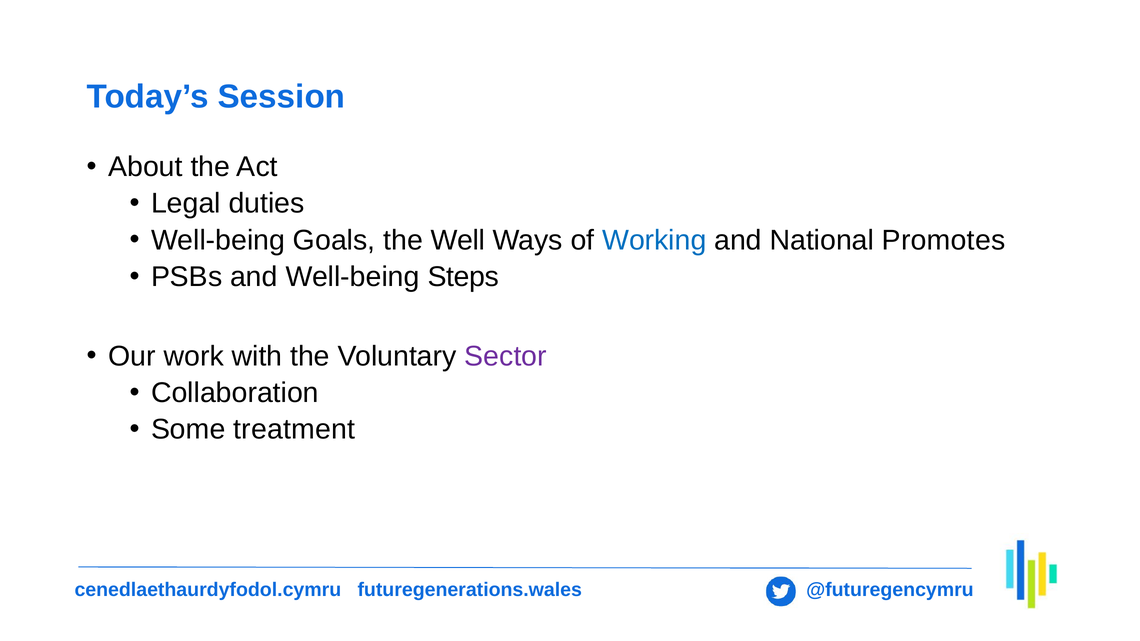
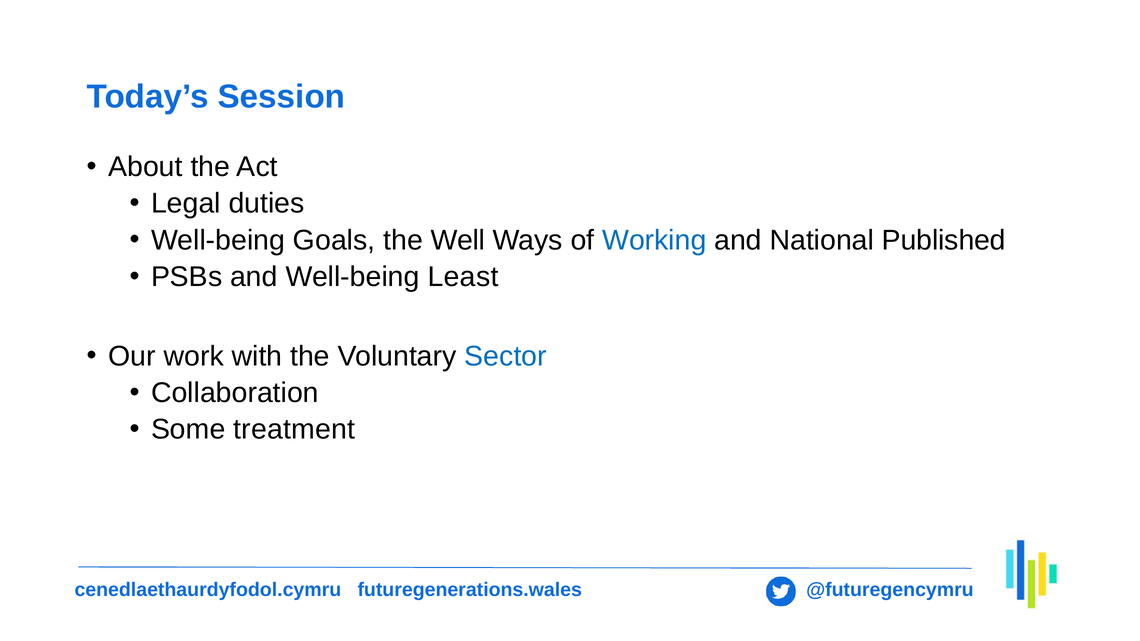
Promotes: Promotes -> Published
Steps: Steps -> Least
Sector colour: purple -> blue
